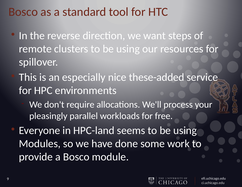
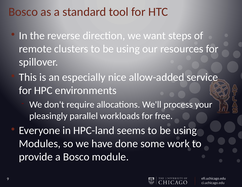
these-added: these-added -> allow-added
